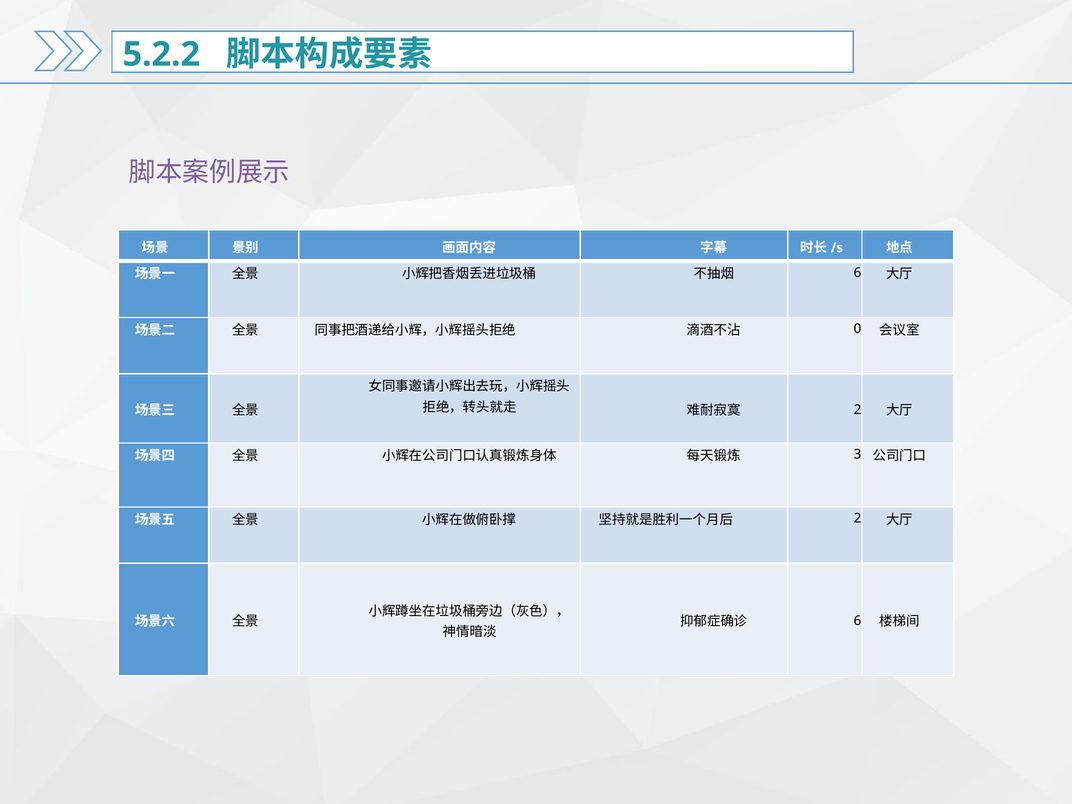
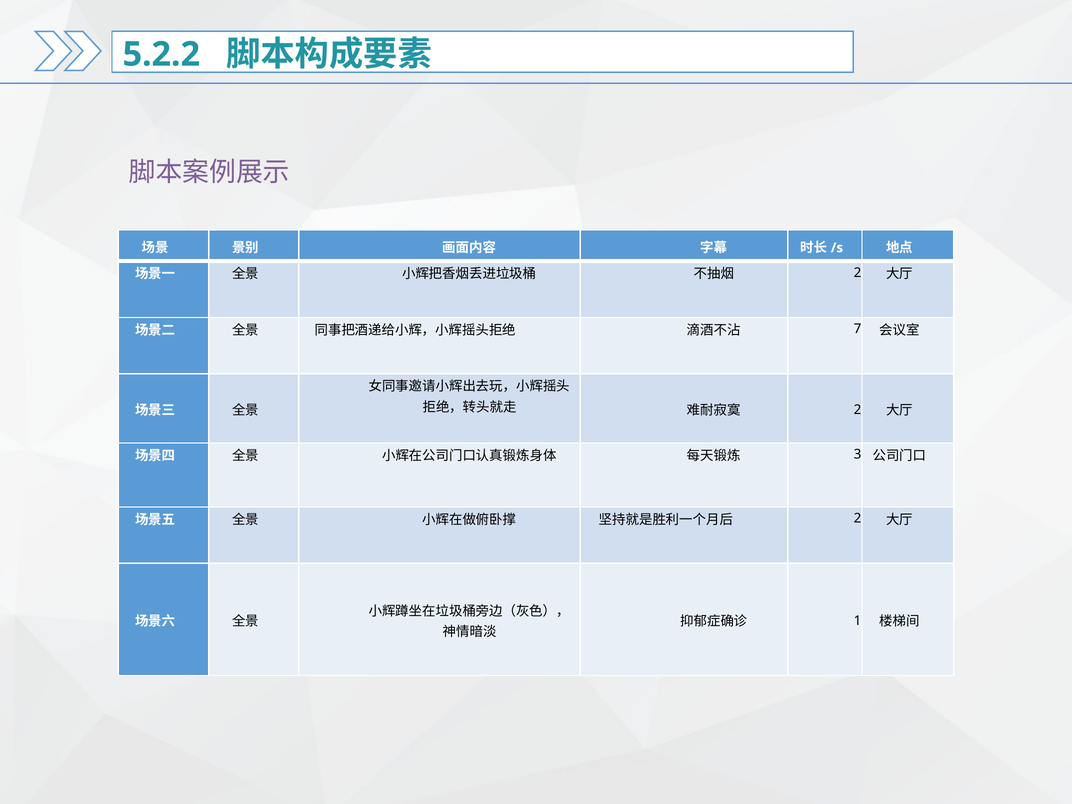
6 at (858, 273): 6 -> 2
0: 0 -> 7
6 at (858, 621): 6 -> 1
